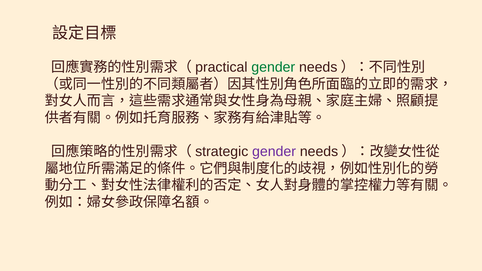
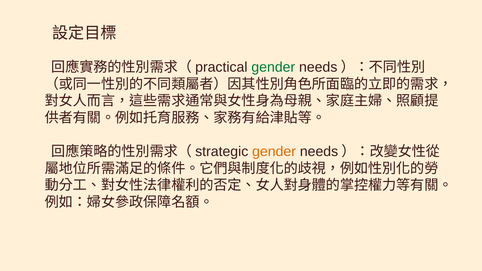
gender at (274, 152) colour: purple -> orange
